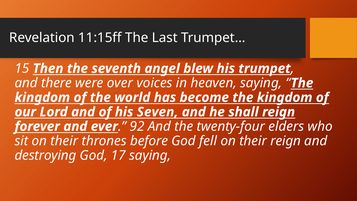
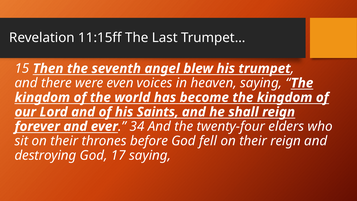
over: over -> even
Seven: Seven -> Saints
92: 92 -> 34
